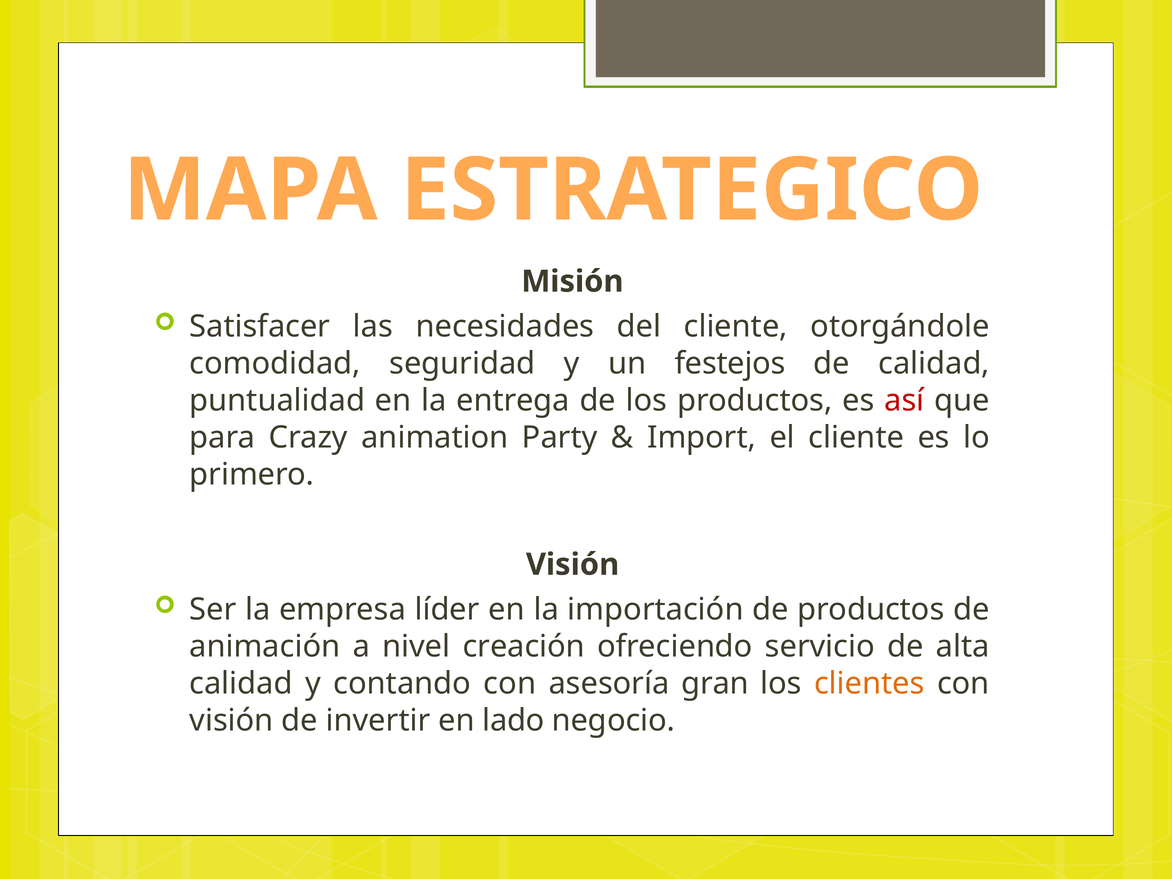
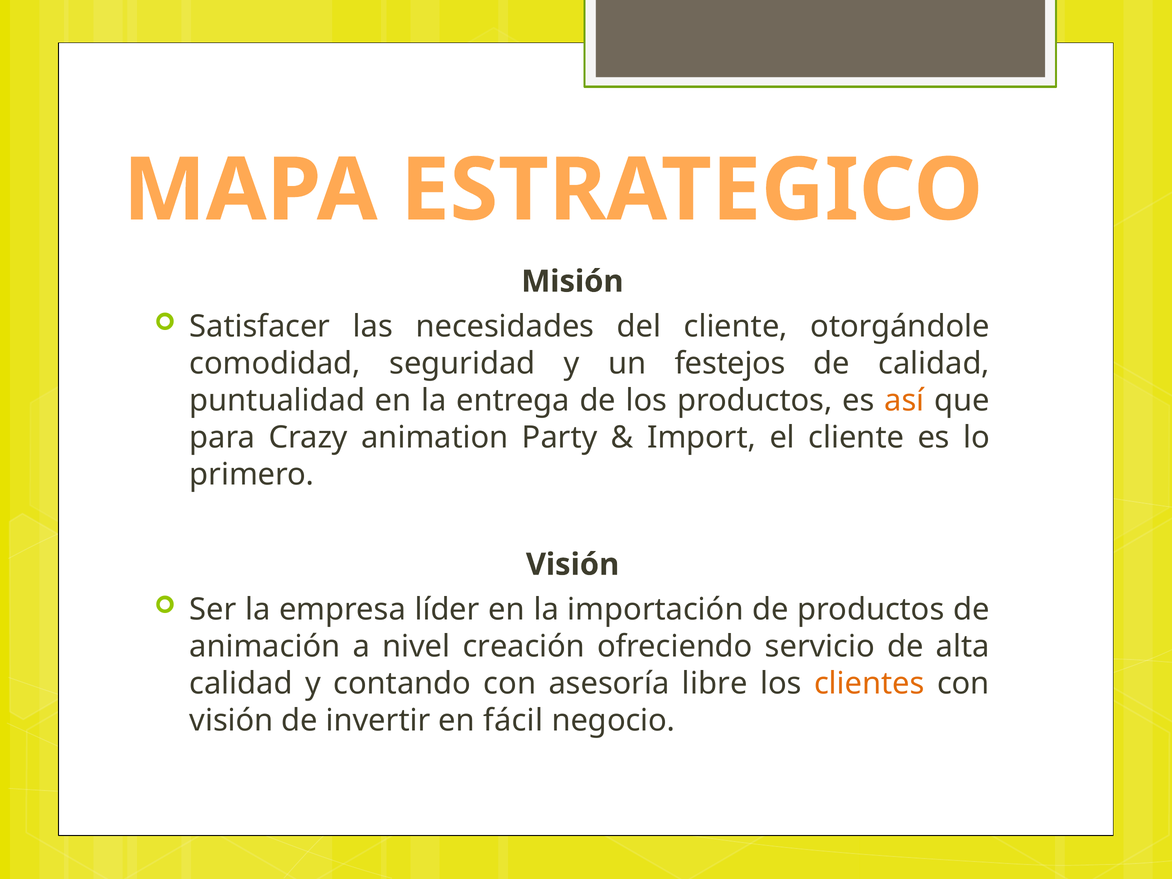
así colour: red -> orange
gran: gran -> libre
lado: lado -> fácil
